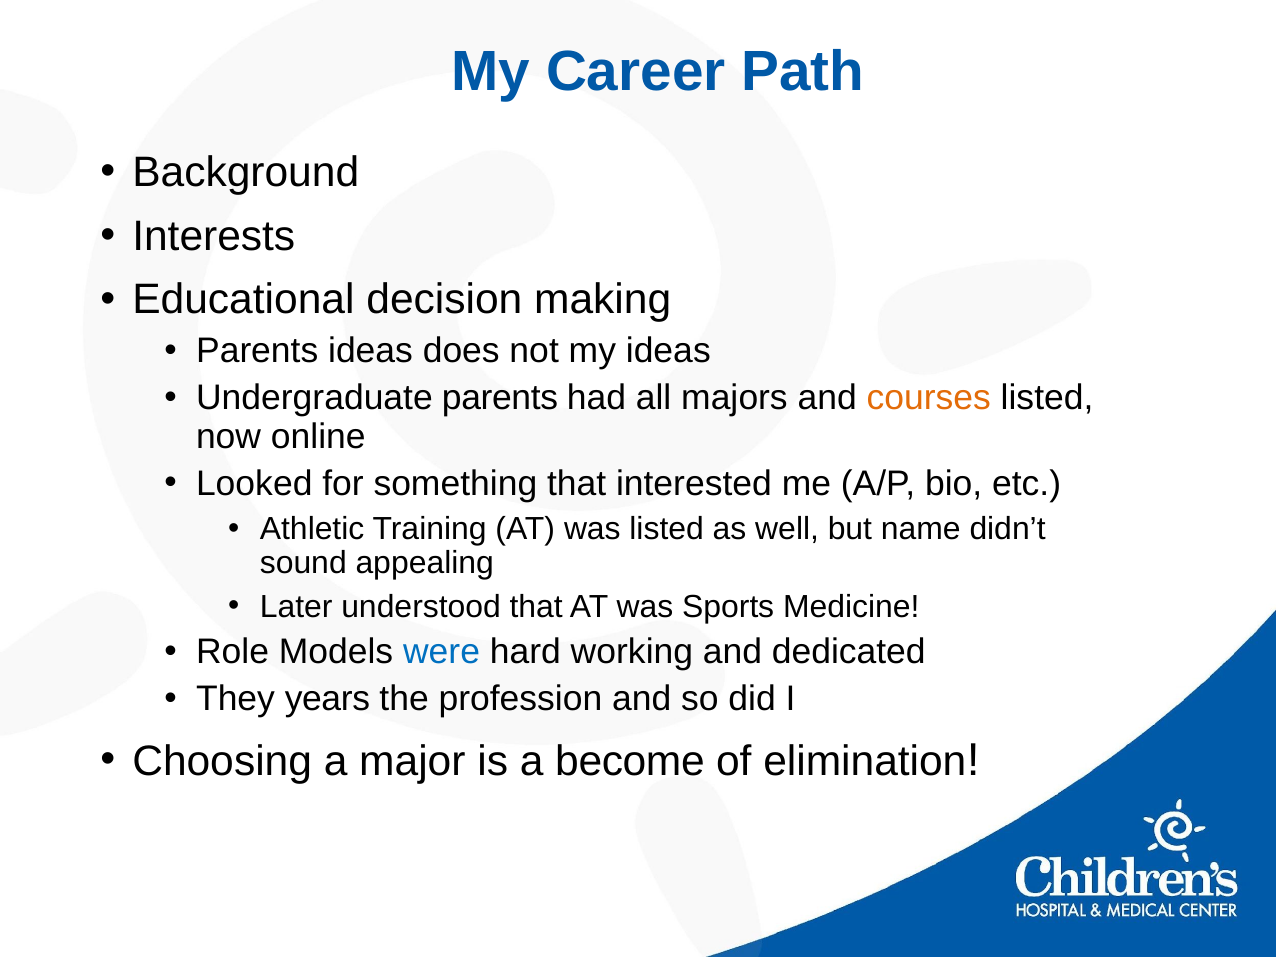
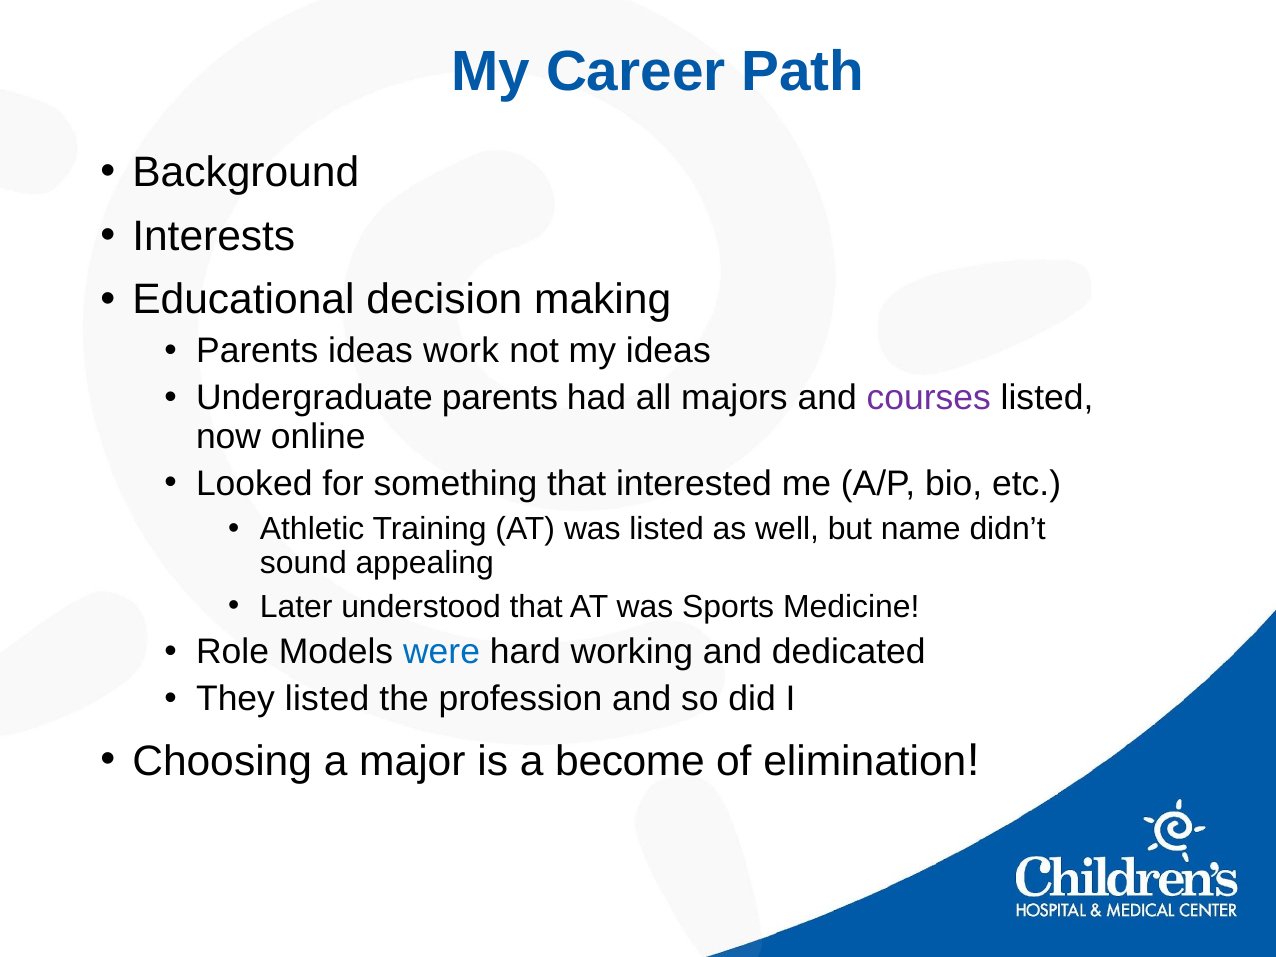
does: does -> work
courses colour: orange -> purple
They years: years -> listed
